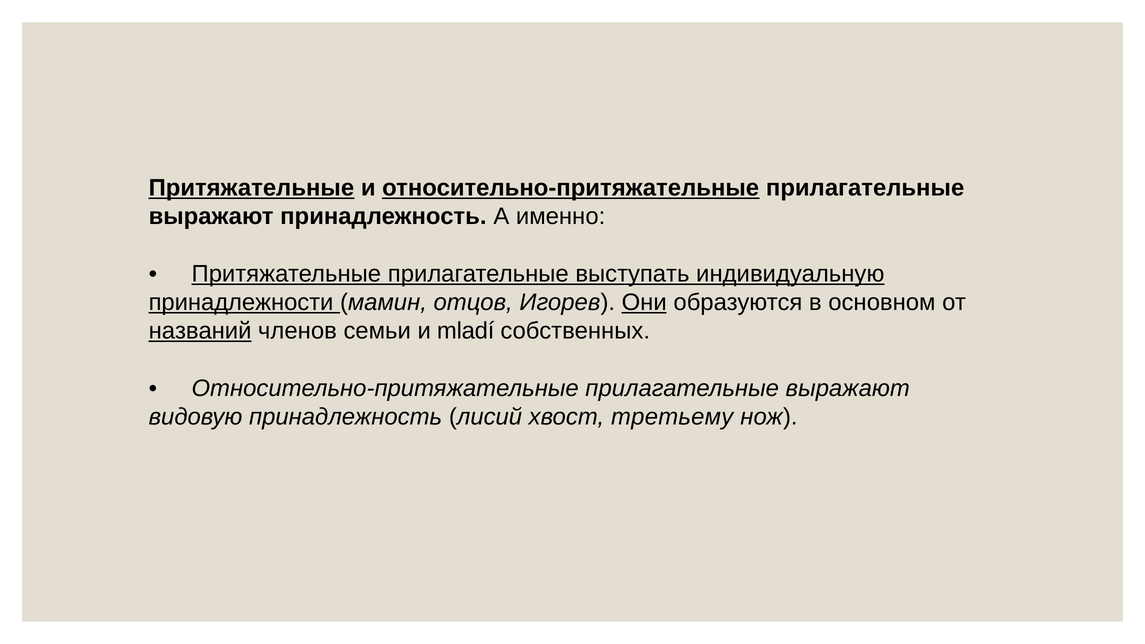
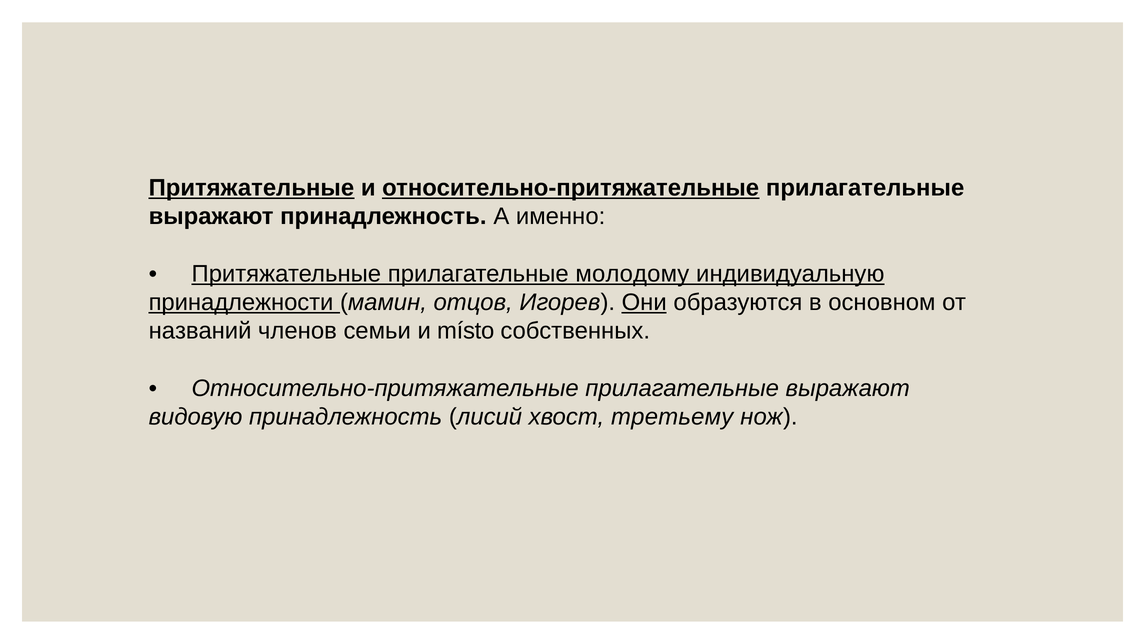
выступать: выступать -> молодому
названий underline: present -> none
mladí: mladí -> místo
